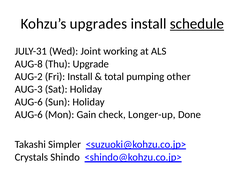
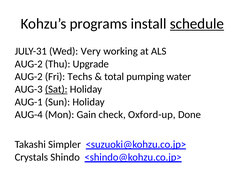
upgrades: upgrades -> programs
Joint: Joint -> Very
AUG-8 at (29, 64): AUG-8 -> AUG-2
Fri Install: Install -> Techs
other: other -> water
Sat underline: none -> present
AUG-6 at (29, 102): AUG-6 -> AUG-1
AUG-6 at (29, 114): AUG-6 -> AUG-4
Longer-up: Longer-up -> Oxford-up
